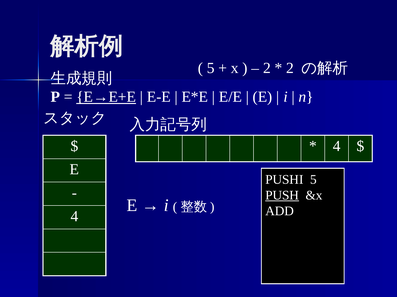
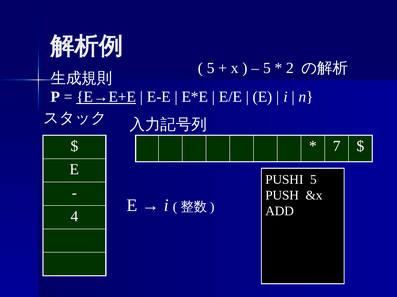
2 at (267, 68): 2 -> 5
4 at (337, 146): 4 -> 7
PUSH underline: present -> none
